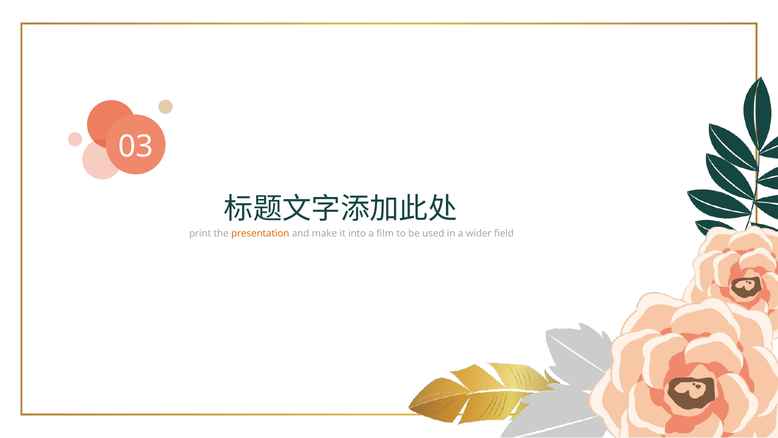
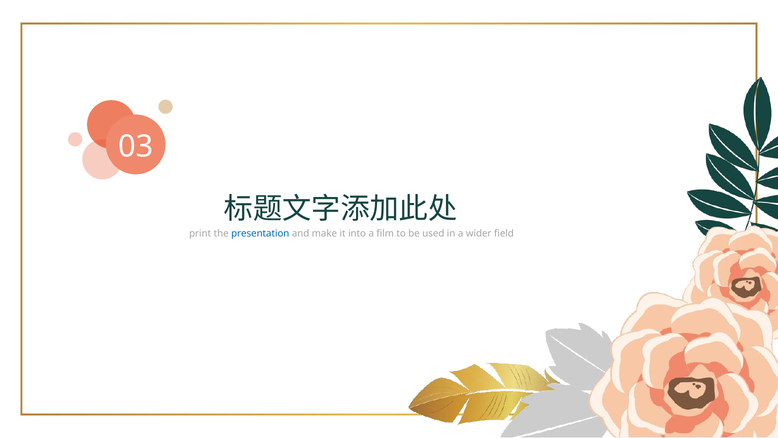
presentation colour: orange -> blue
